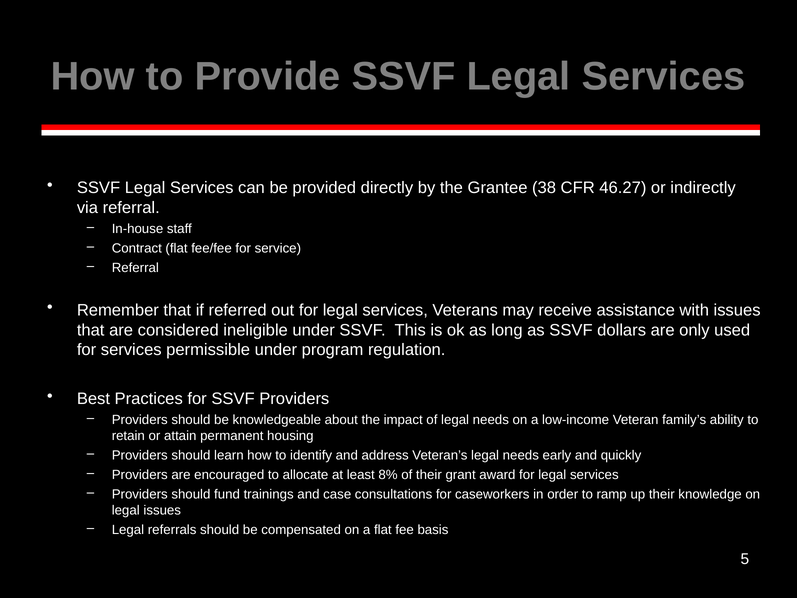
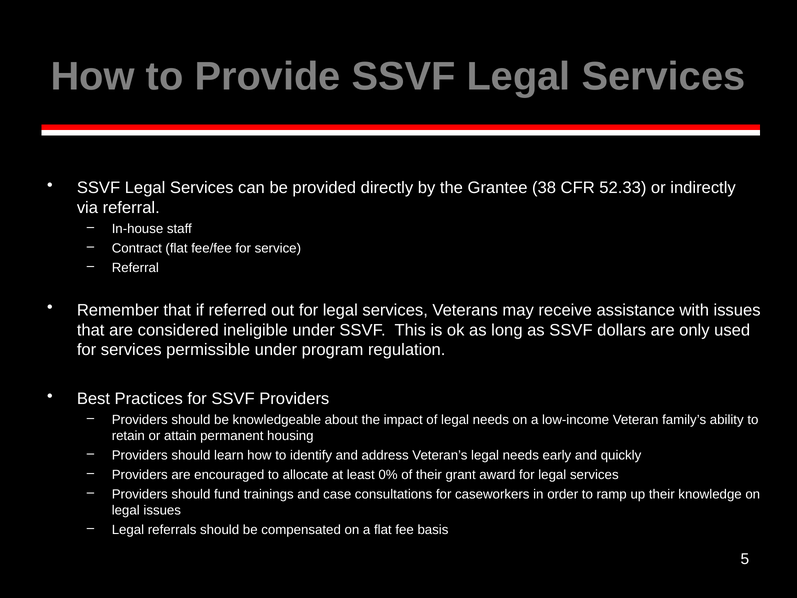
46.27: 46.27 -> 52.33
8%: 8% -> 0%
